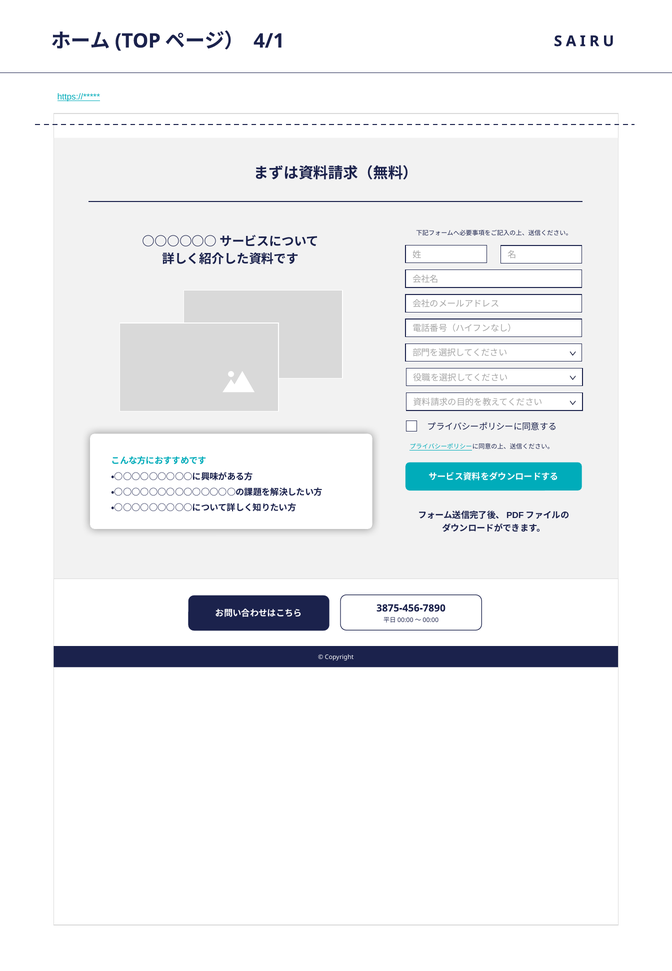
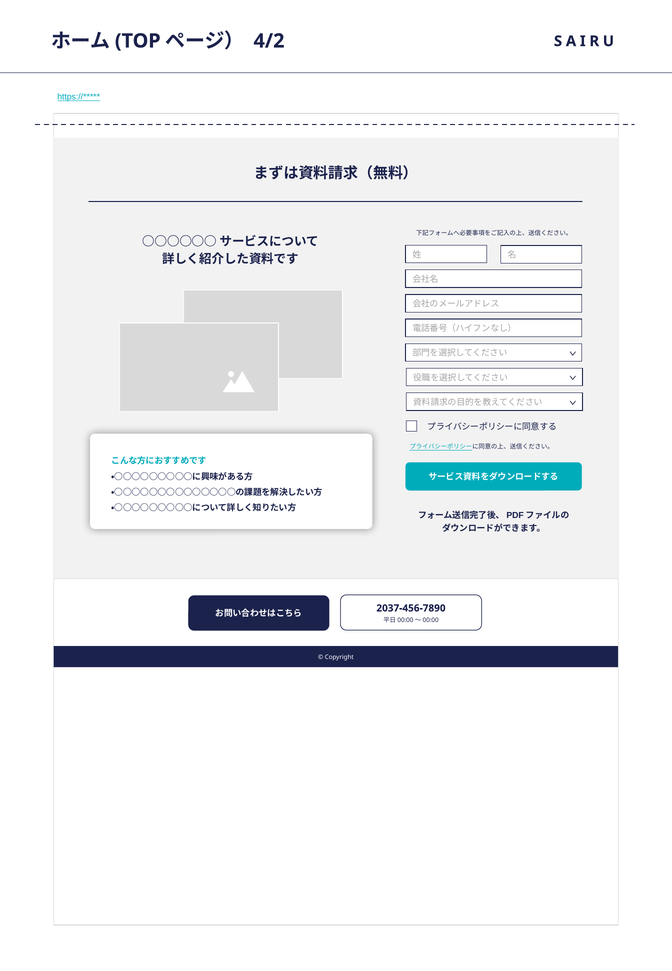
4/1: 4/1 -> 4/2
3875-456-7890: 3875-456-7890 -> 2037-456-7890
